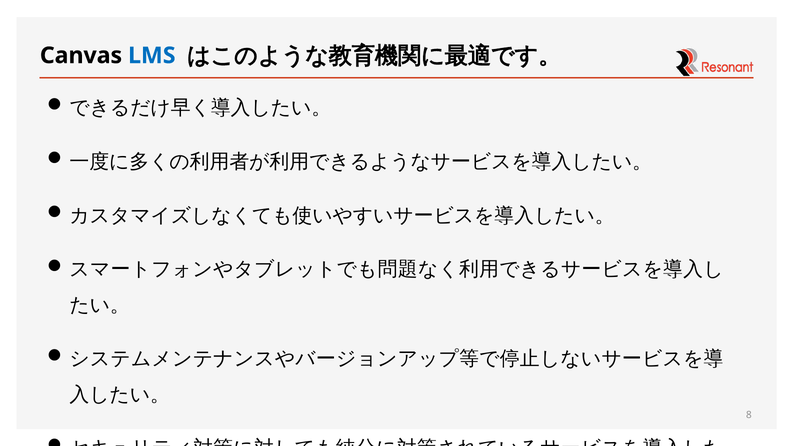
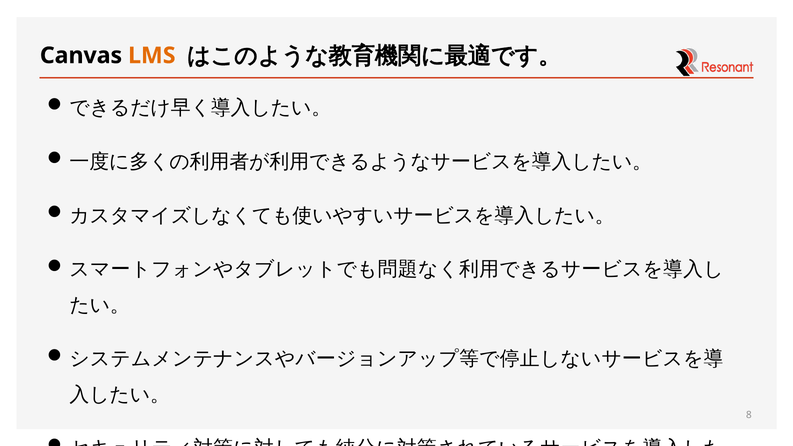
LMS colour: blue -> orange
